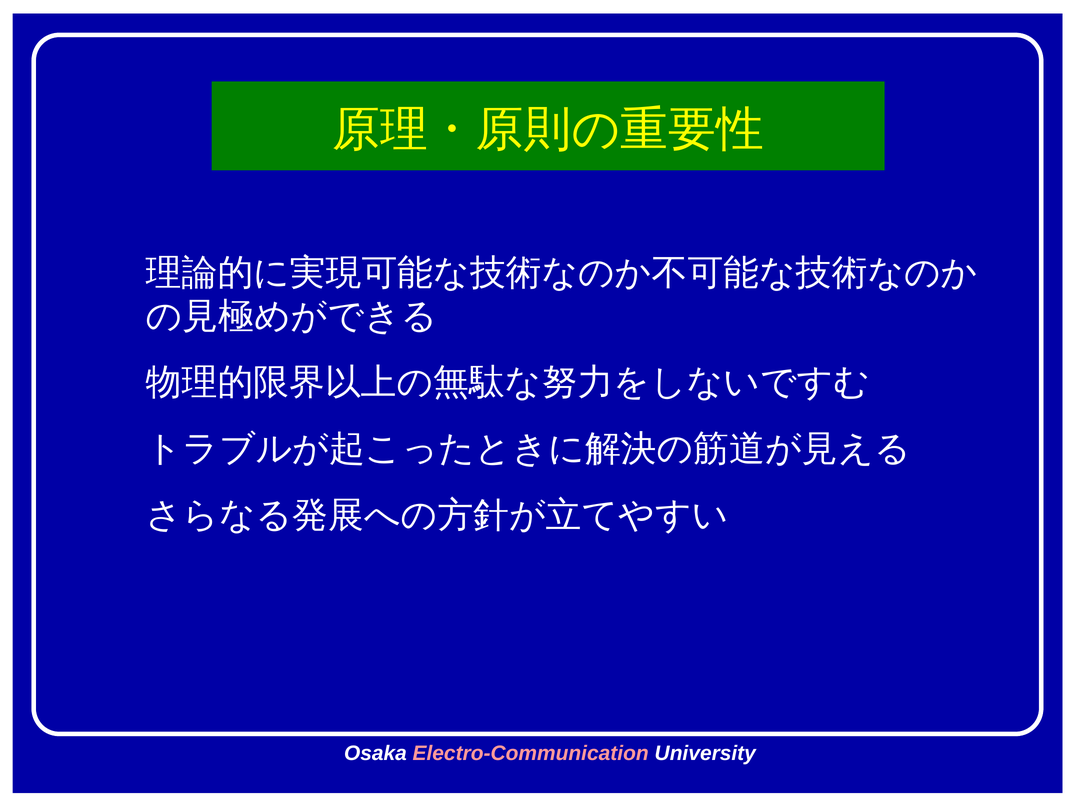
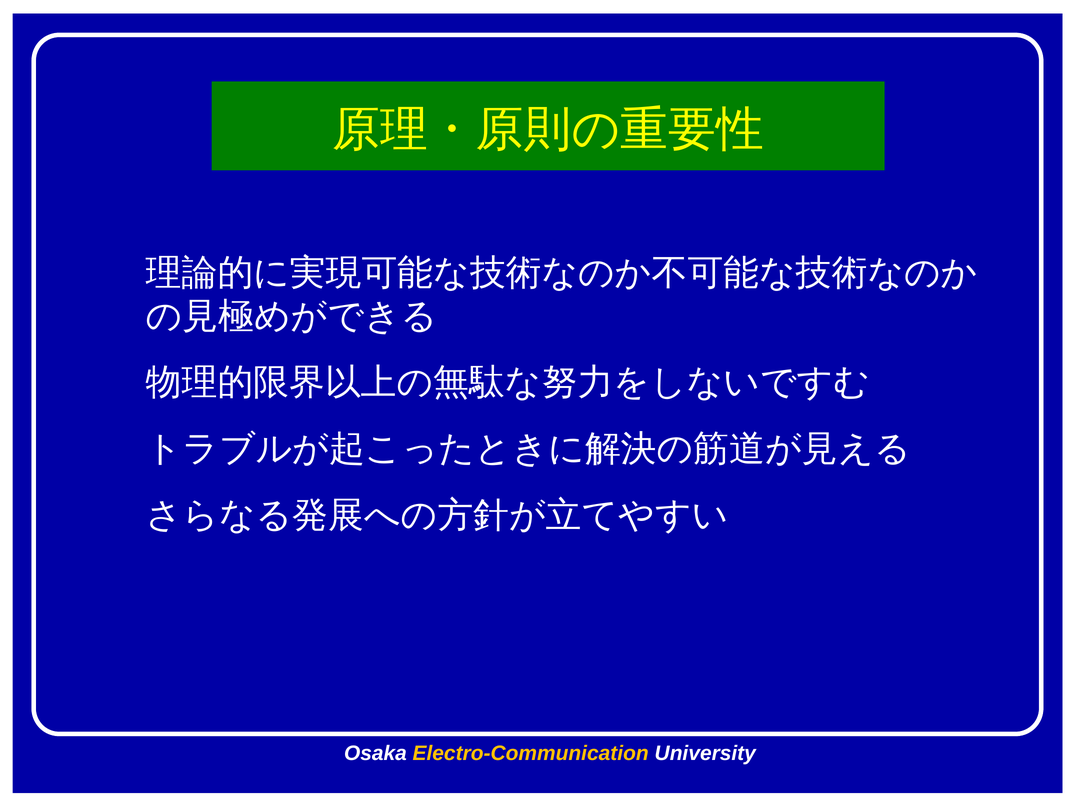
Electro-Communication colour: pink -> yellow
